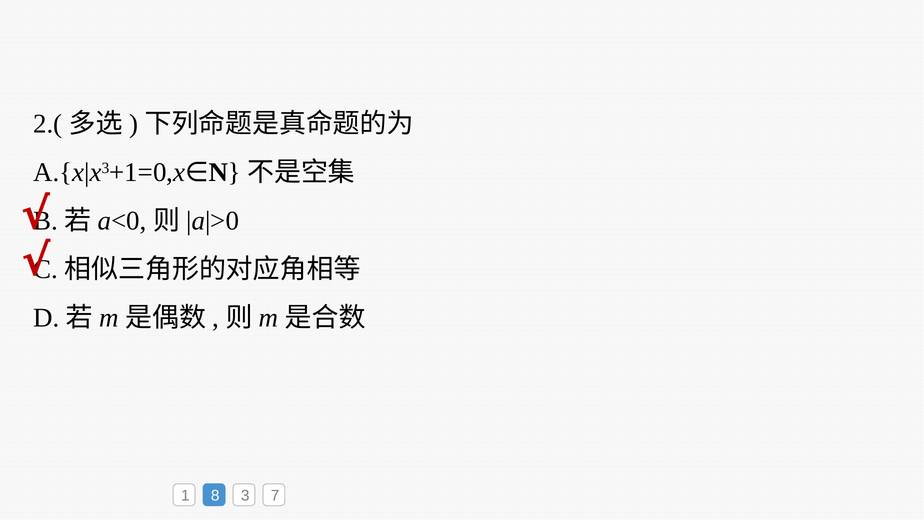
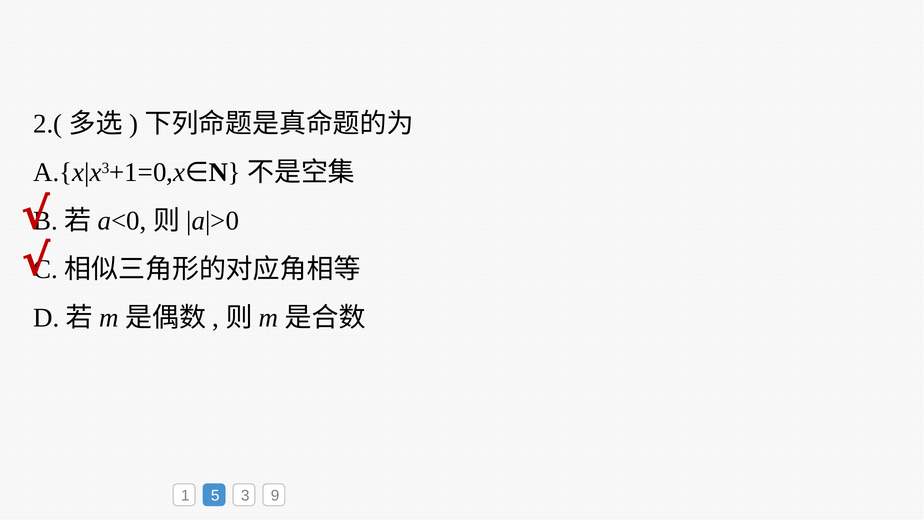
8: 8 -> 5
7: 7 -> 9
